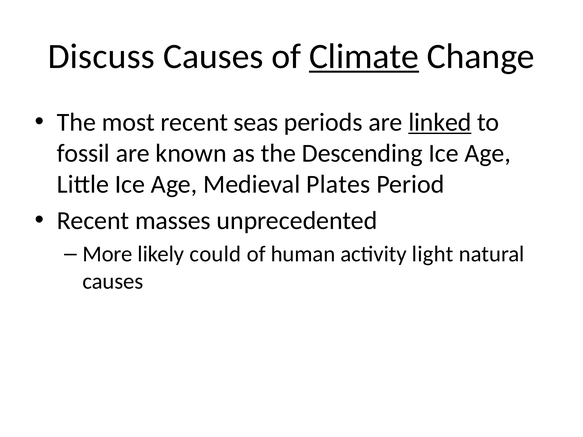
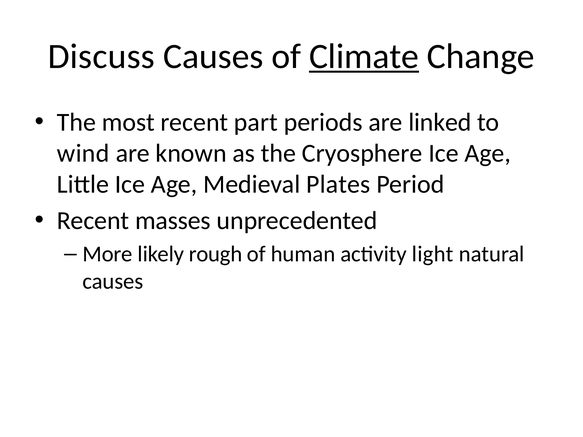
seas: seas -> part
linked underline: present -> none
fossil: fossil -> wind
Descending: Descending -> Cryosphere
could: could -> rough
